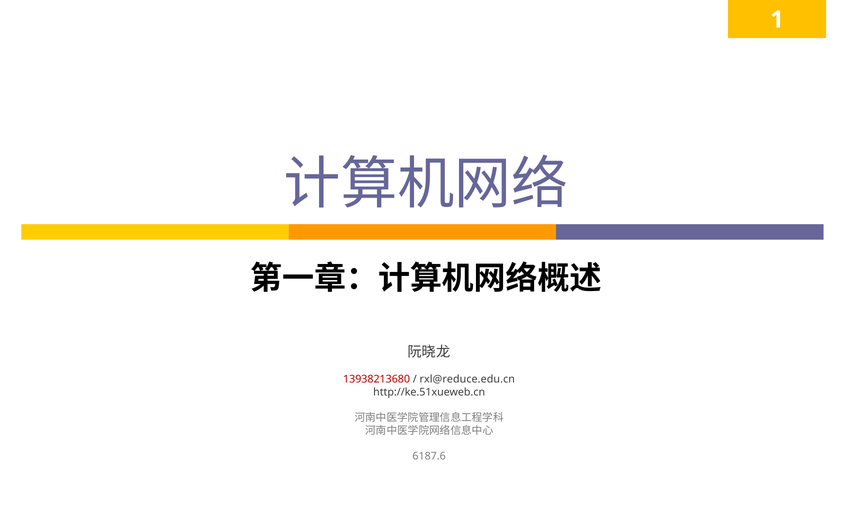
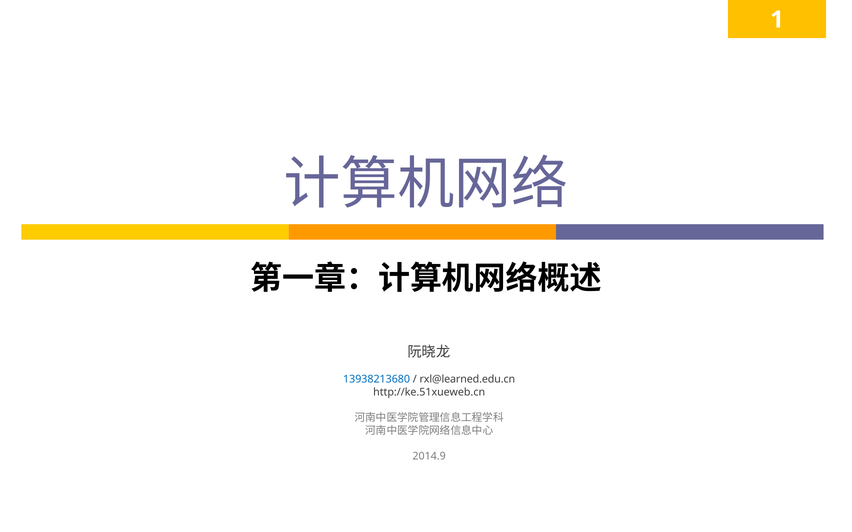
13938213680 colour: red -> blue
rxl@reduce.edu.cn: rxl@reduce.edu.cn -> rxl@learned.edu.cn
6187.6: 6187.6 -> 2014.9
